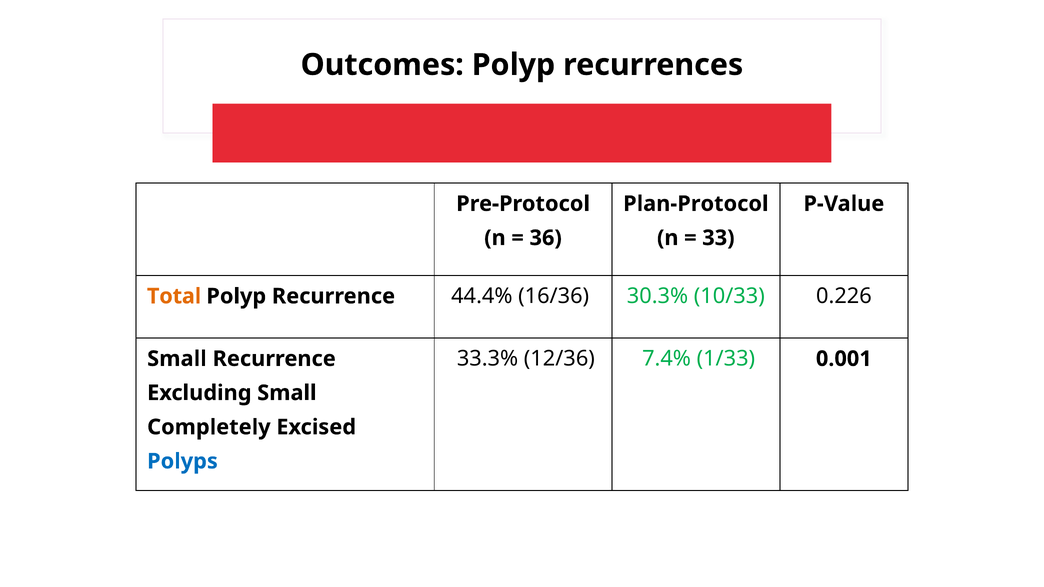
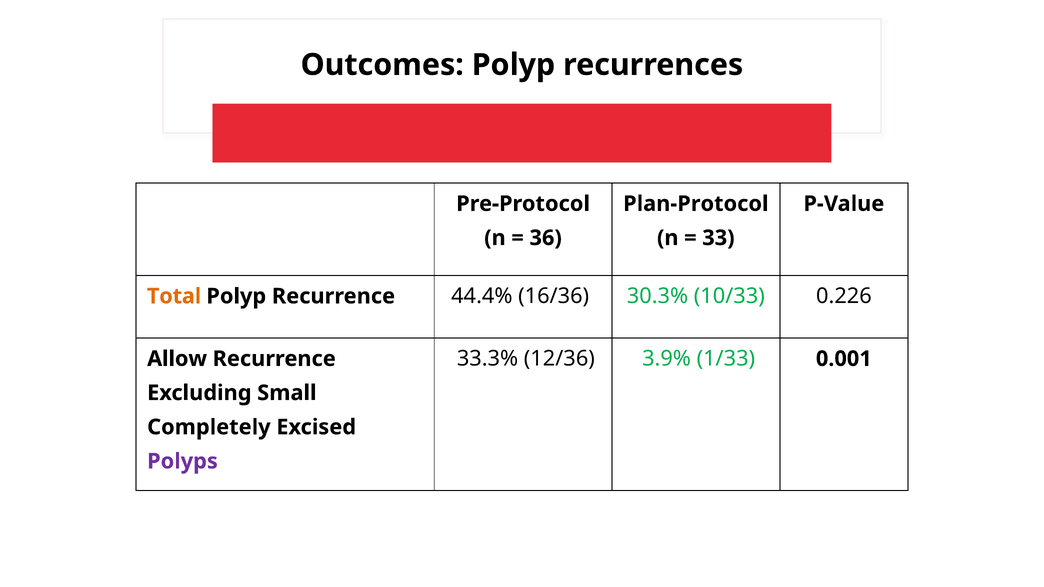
7.4%: 7.4% -> 3.9%
Small at (177, 359): Small -> Allow
Polyps colour: blue -> purple
